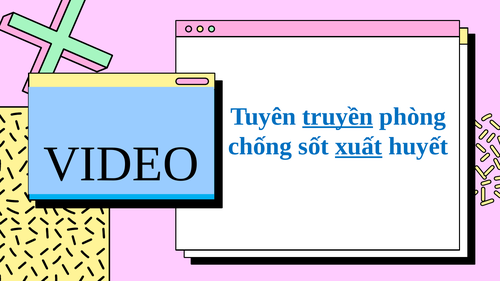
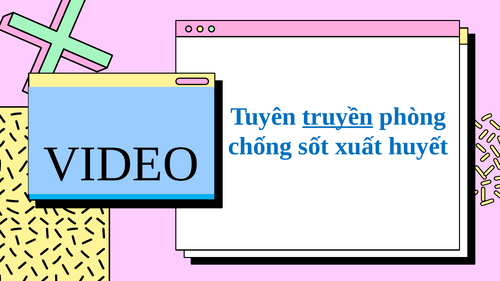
xuất underline: present -> none
